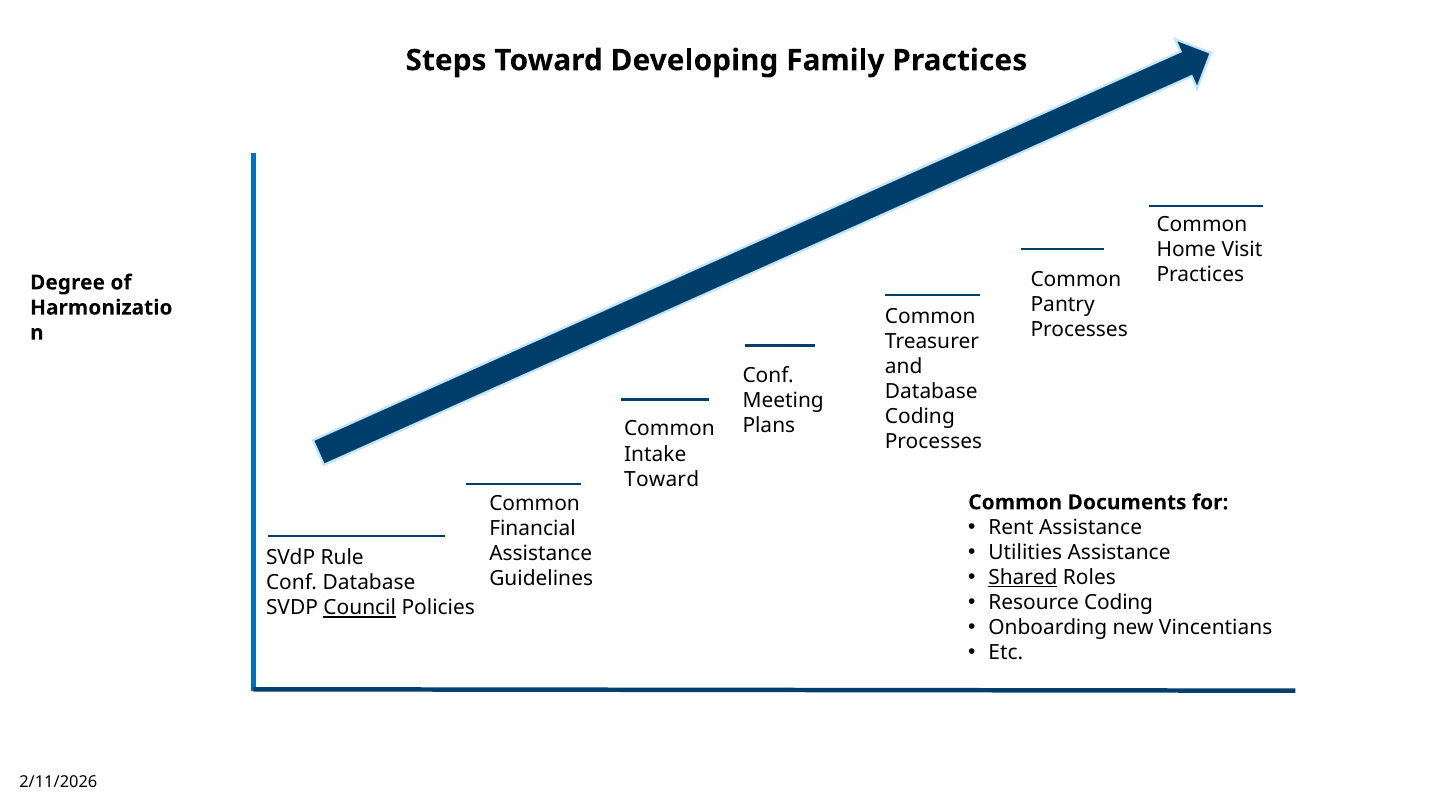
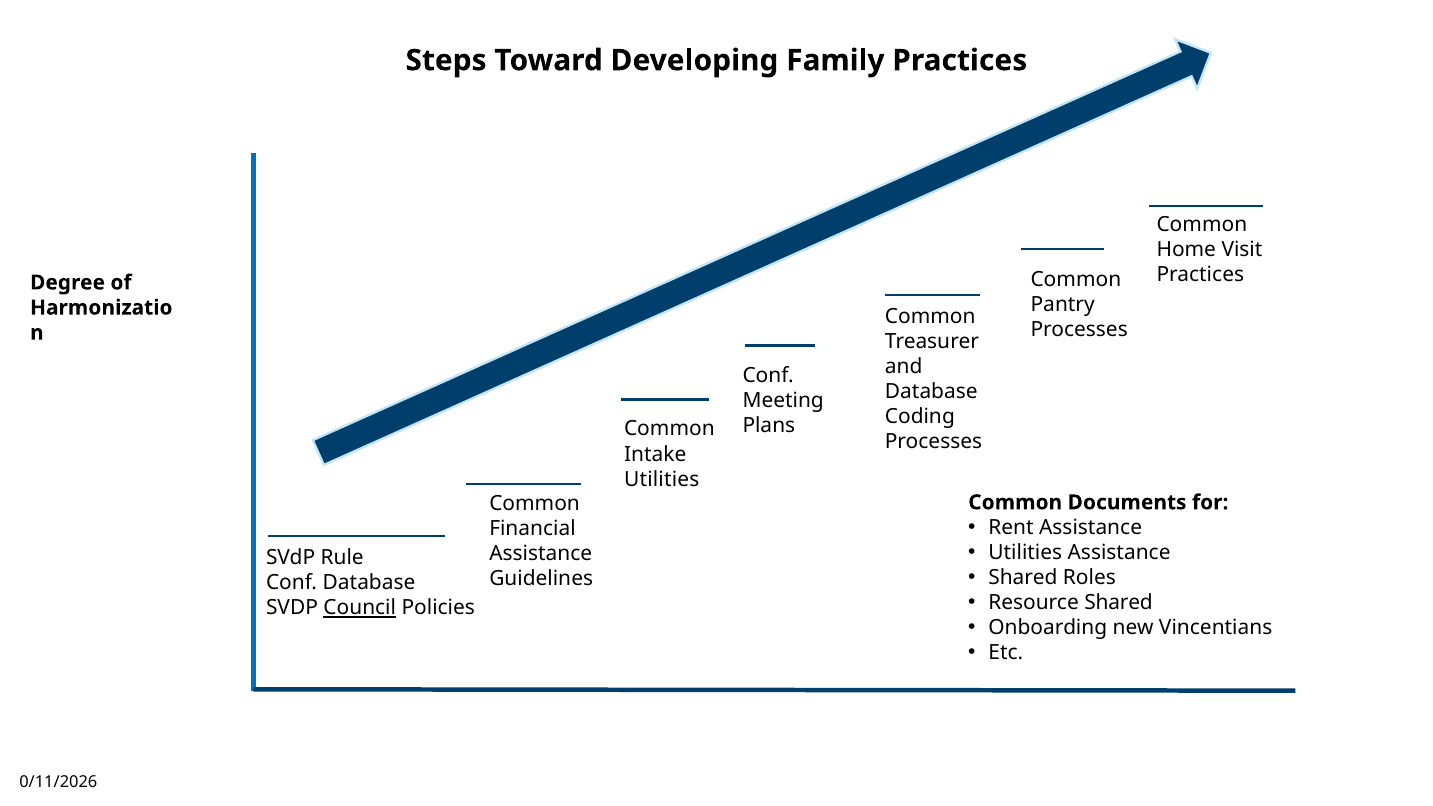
Toward at (662, 479): Toward -> Utilities
Shared at (1023, 578) underline: present -> none
Resource Coding: Coding -> Shared
2/11/2026: 2/11/2026 -> 0/11/2026
